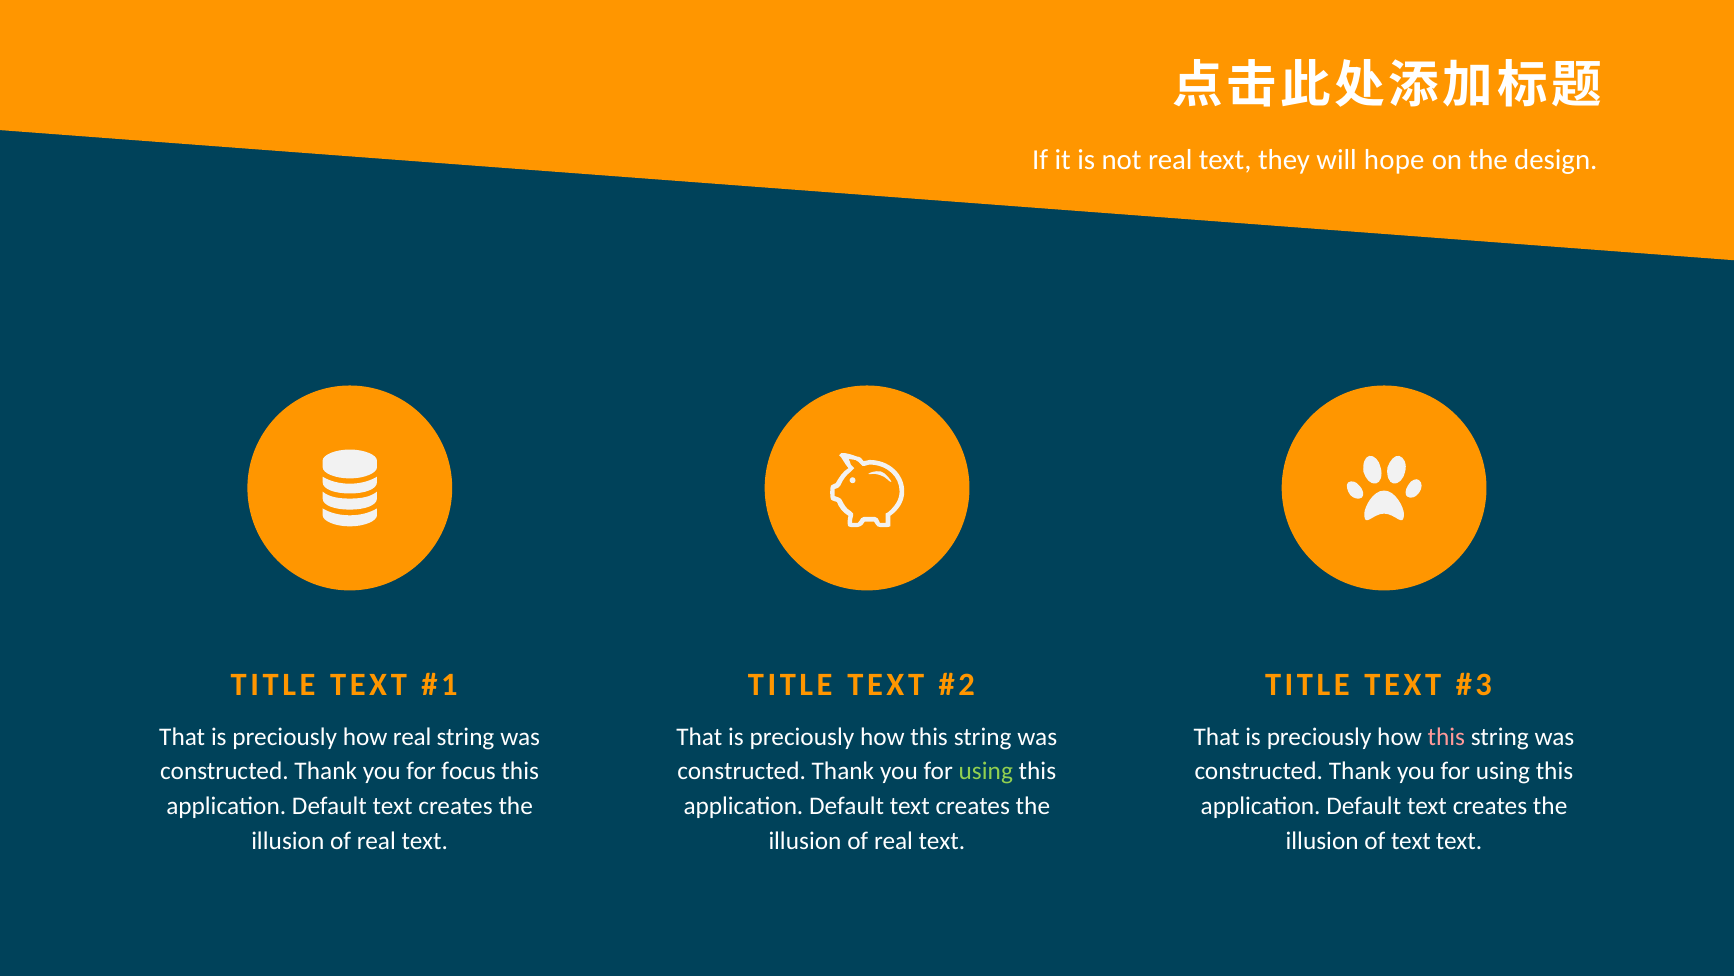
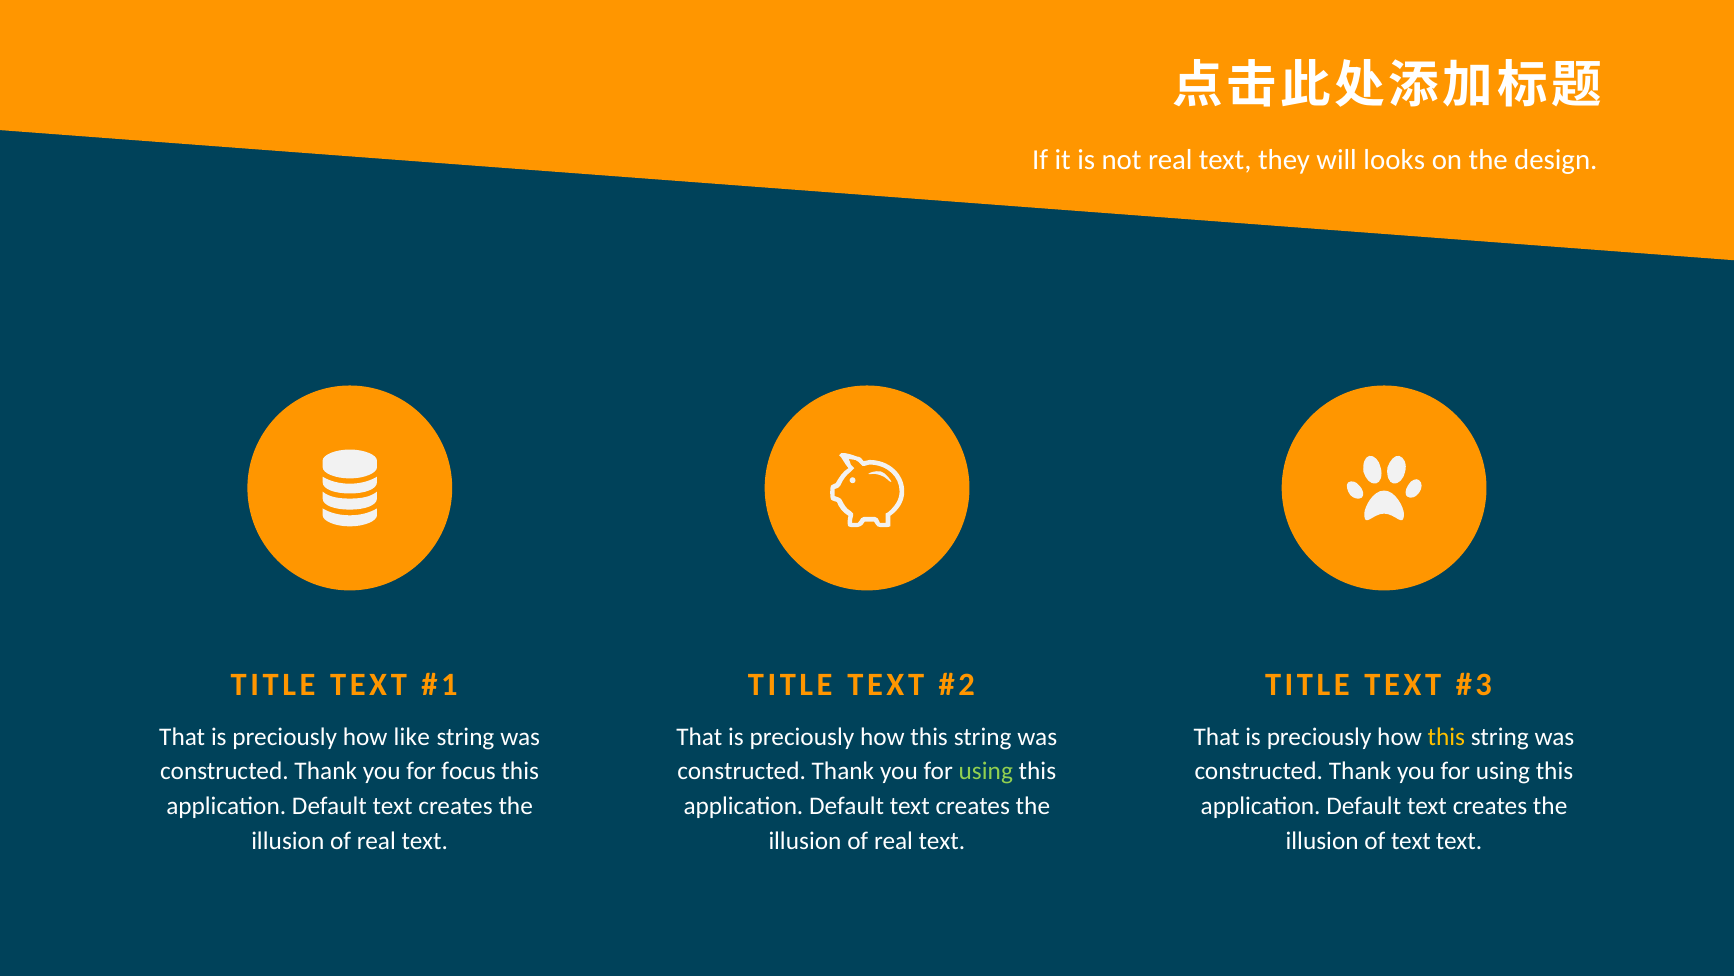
hope: hope -> looks
how real: real -> like
this at (1446, 737) colour: pink -> yellow
